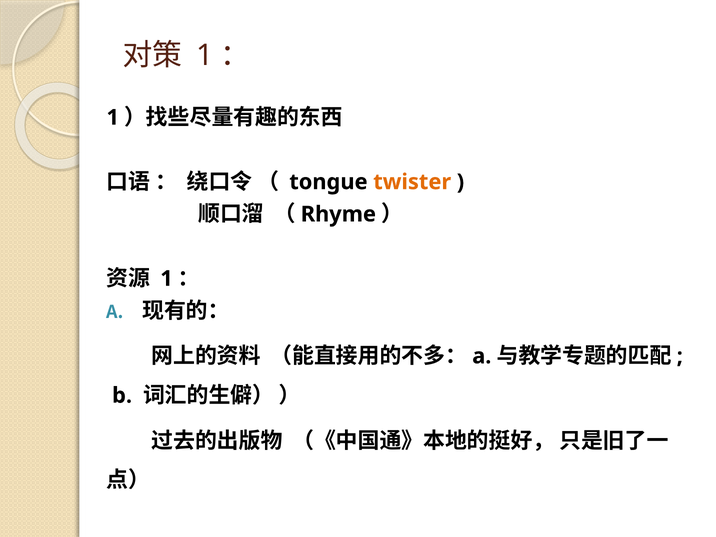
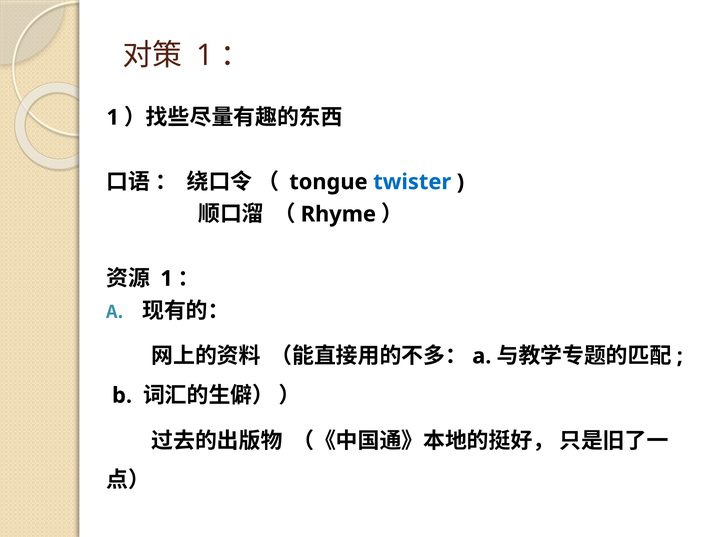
twister colour: orange -> blue
